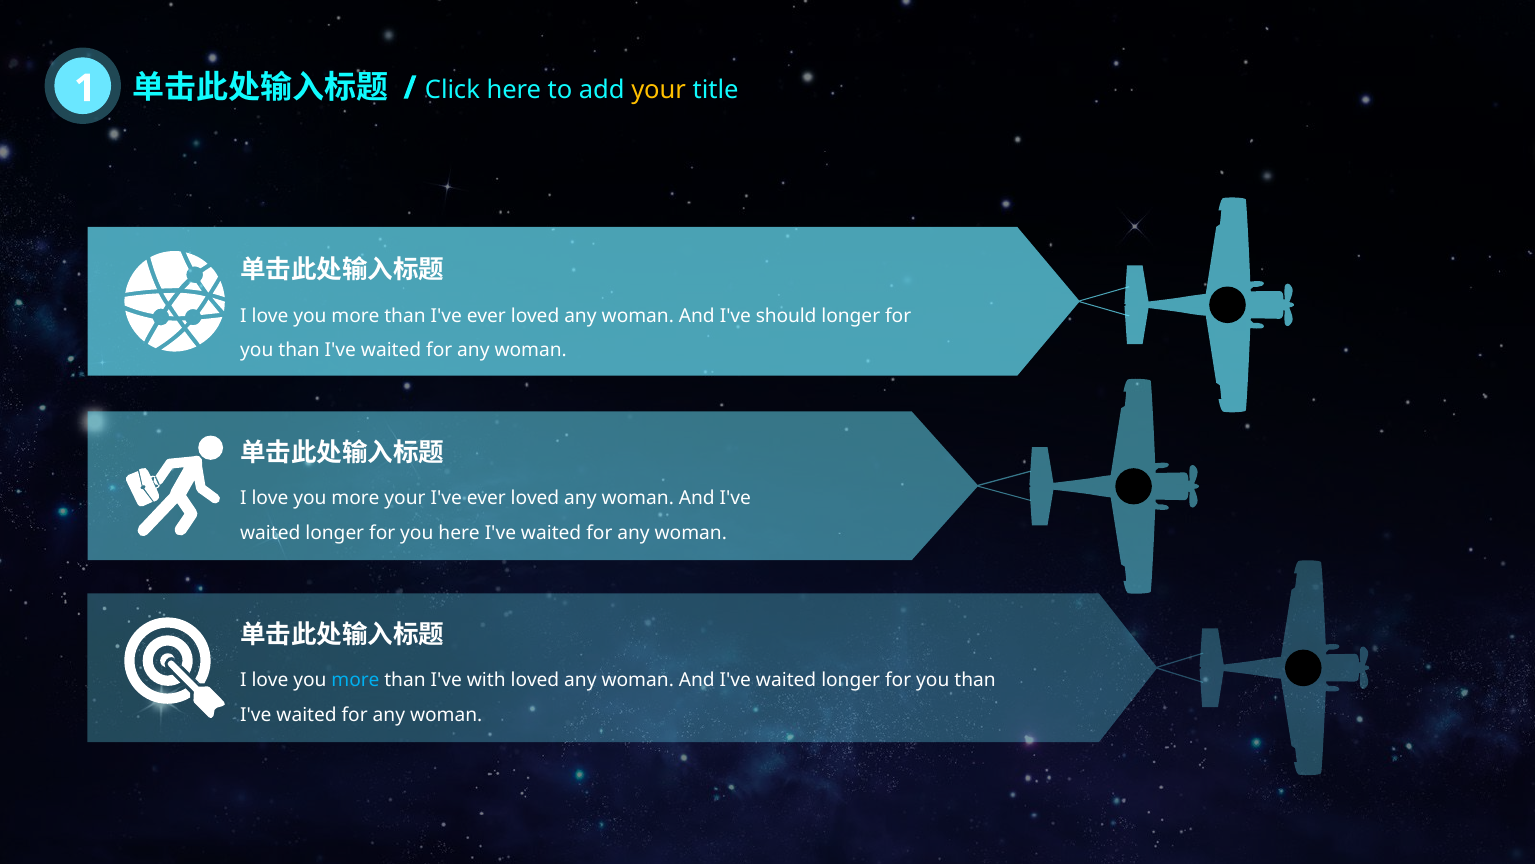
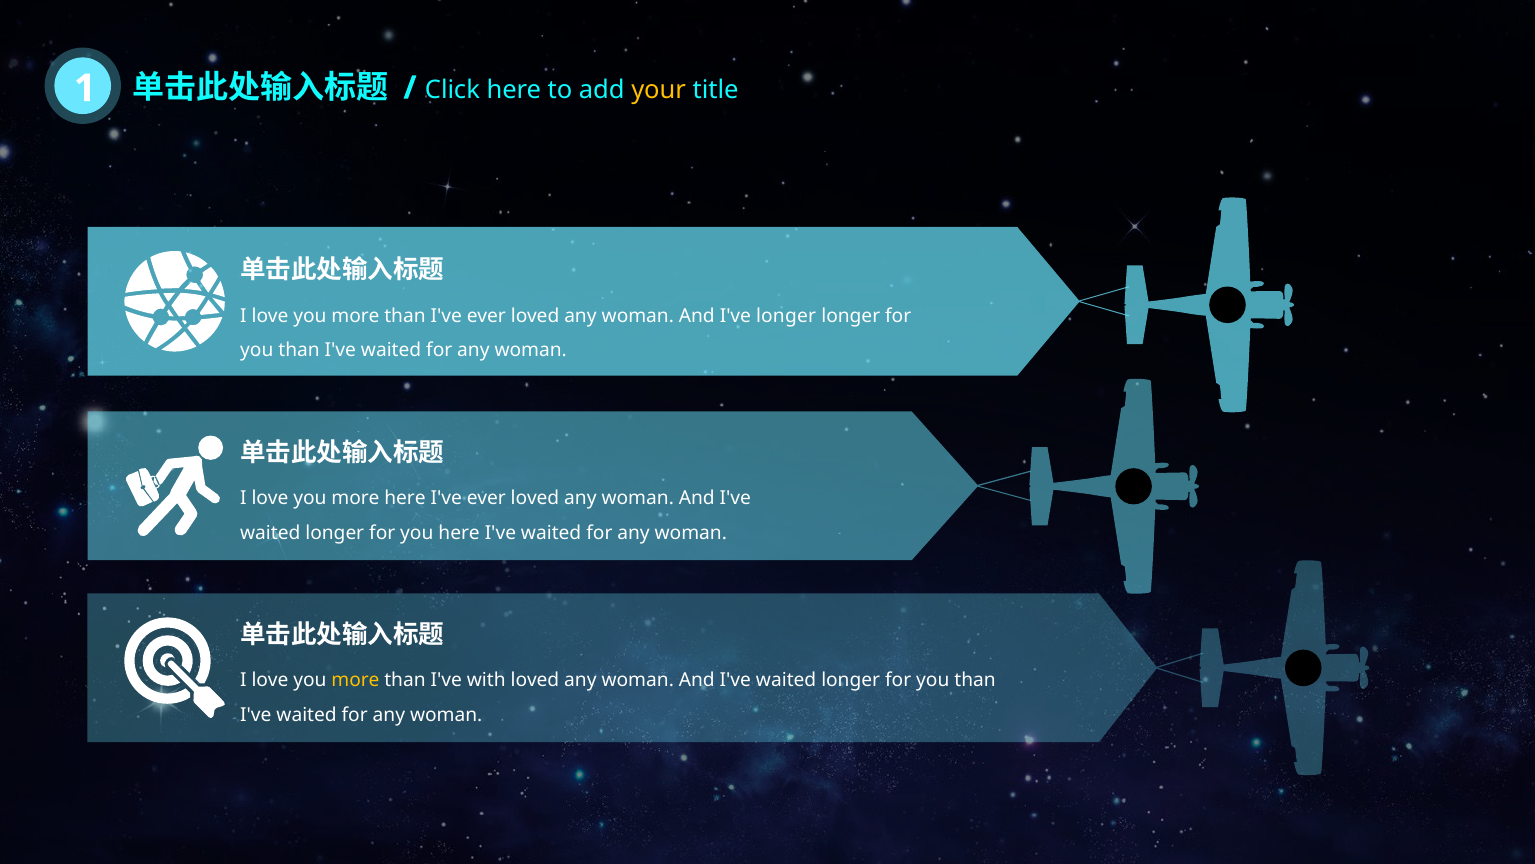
I've should: should -> longer
more your: your -> here
more at (355, 680) colour: light blue -> yellow
